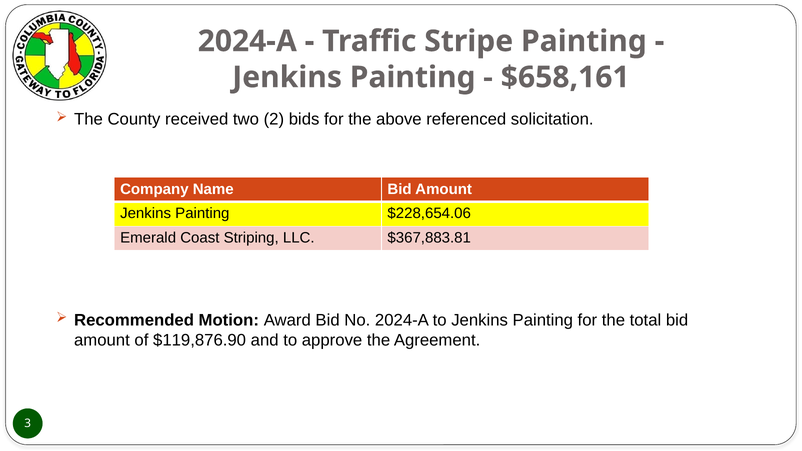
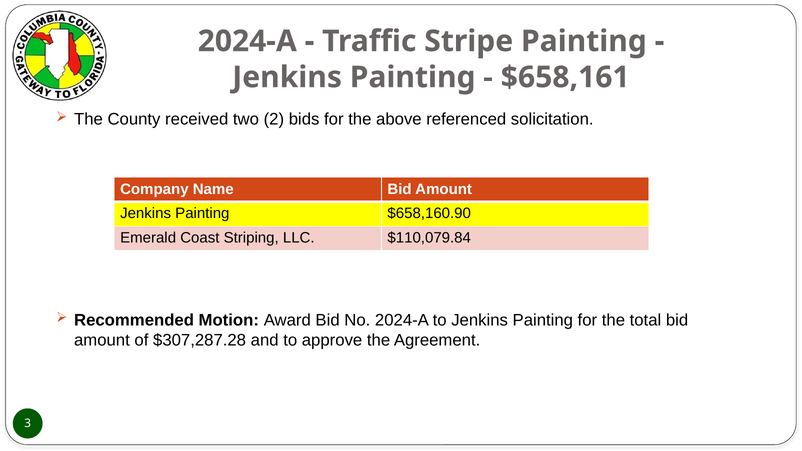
$228,654.06: $228,654.06 -> $658,160.90
$367,883.81: $367,883.81 -> $110,079.84
$119,876.90: $119,876.90 -> $307,287.28
